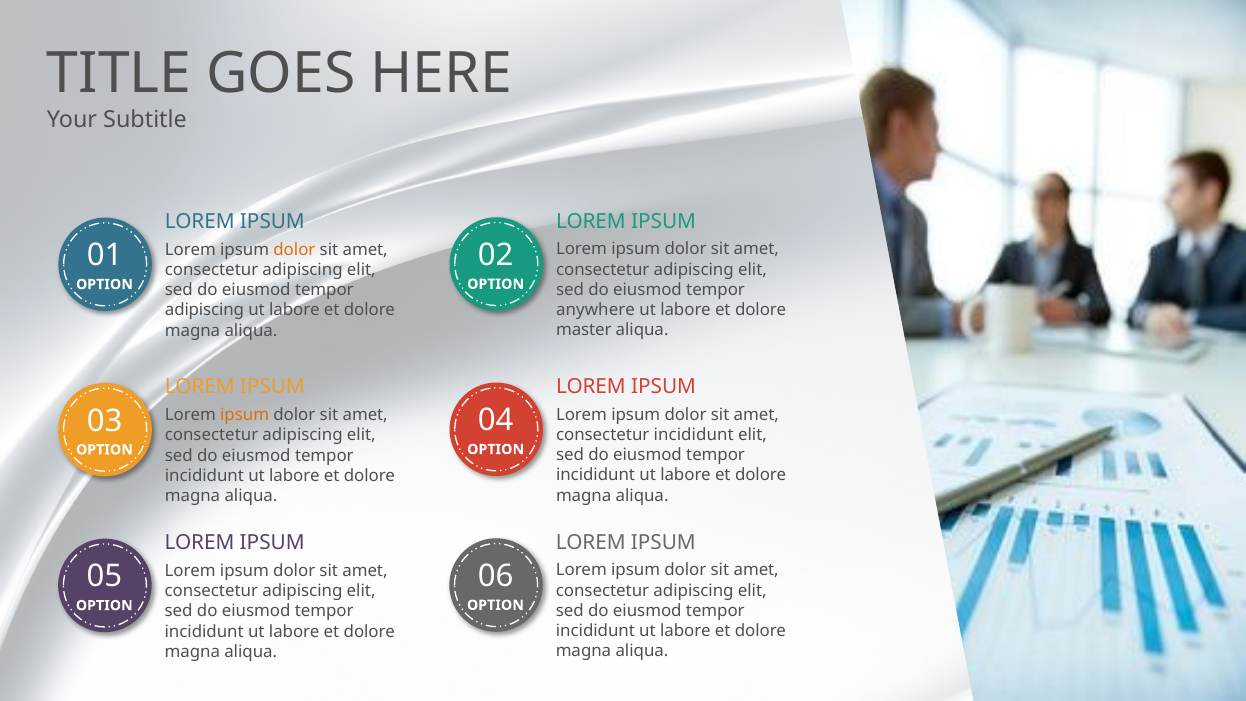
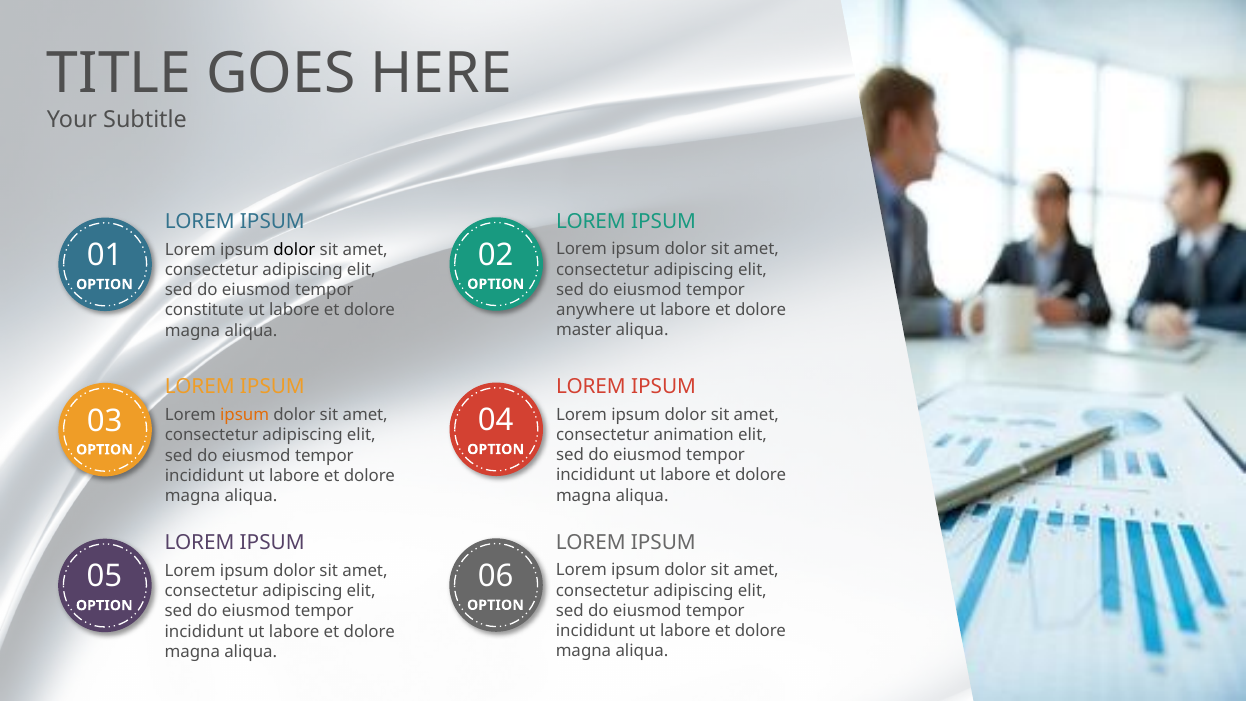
dolor at (294, 250) colour: orange -> black
adipiscing at (204, 310): adipiscing -> constitute
consectetur incididunt: incididunt -> animation
